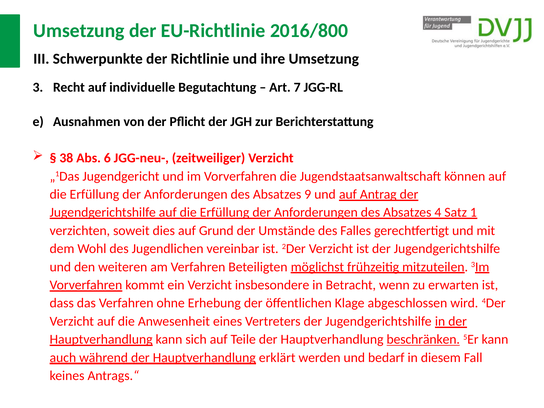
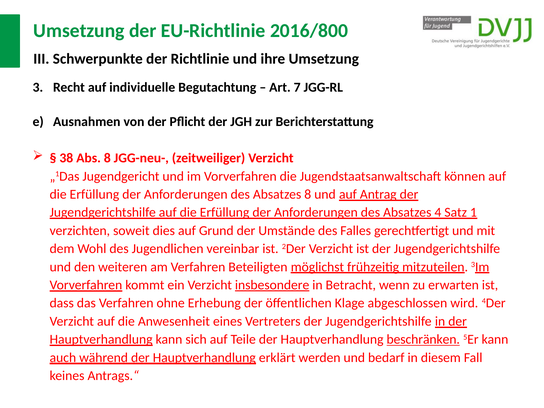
Abs 6: 6 -> 8
Absatzes 9: 9 -> 8
insbesondere underline: none -> present
